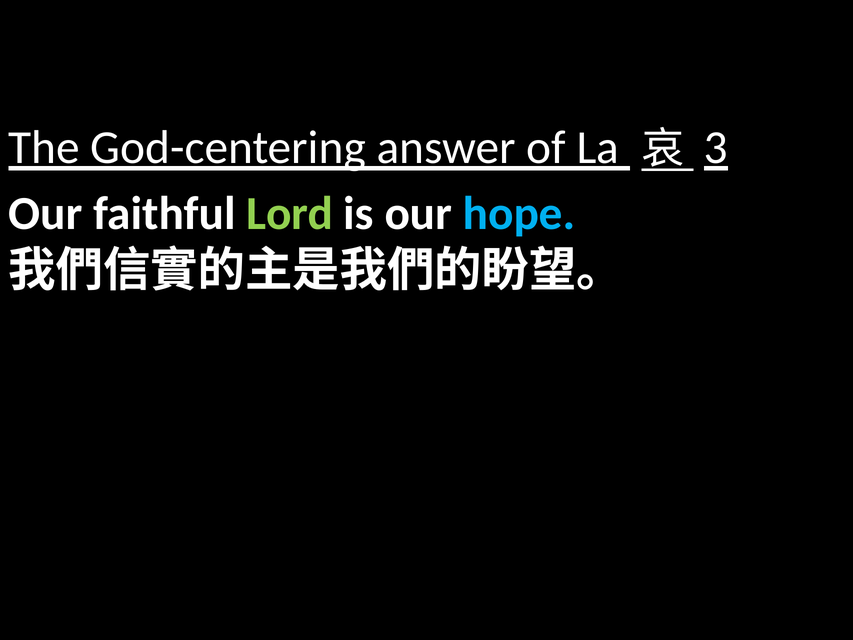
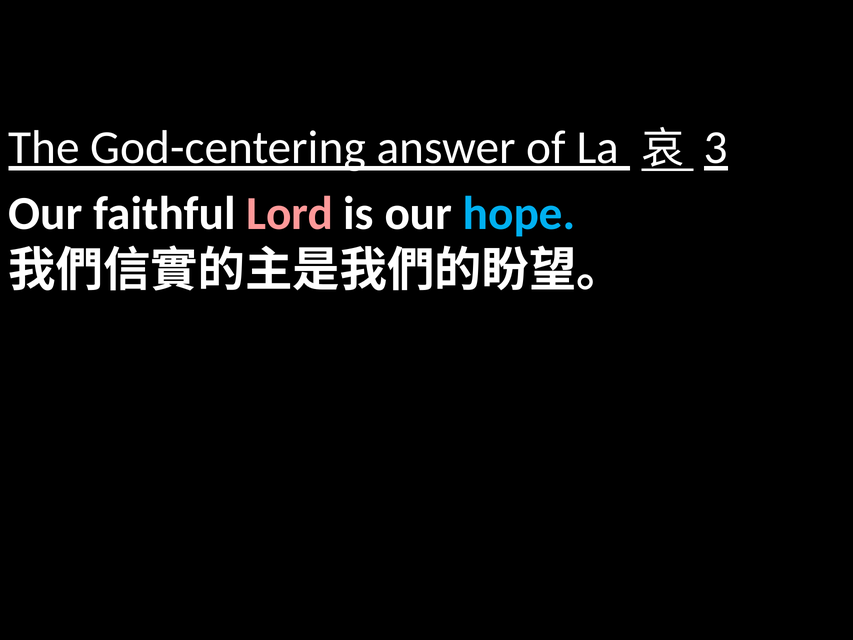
Lord colour: light green -> pink
